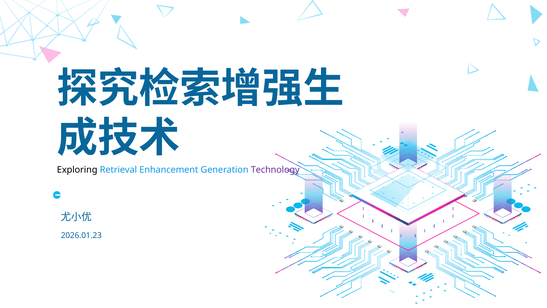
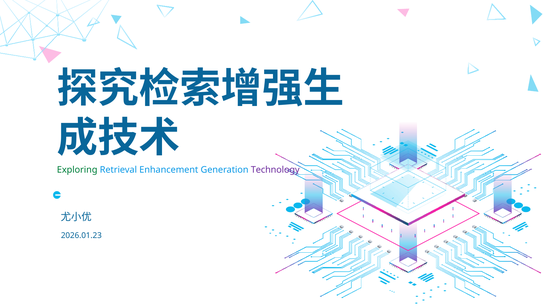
Exploring colour: black -> green
